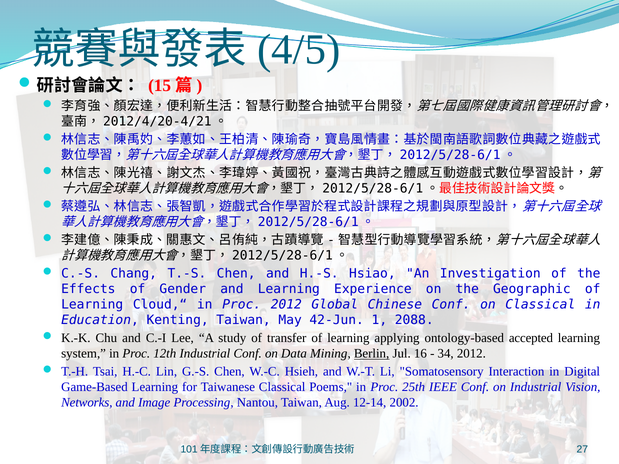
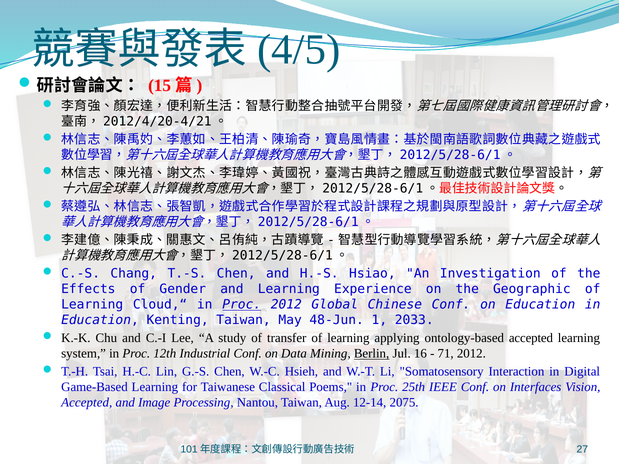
Proc at (242, 305) underline: none -> present
on Classical: Classical -> Education
42-Jun: 42-Jun -> 48-Jun
2088: 2088 -> 2033
34: 34 -> 71
on Industrial: Industrial -> Interfaces
Networks at (87, 403): Networks -> Accepted
2002: 2002 -> 2075
